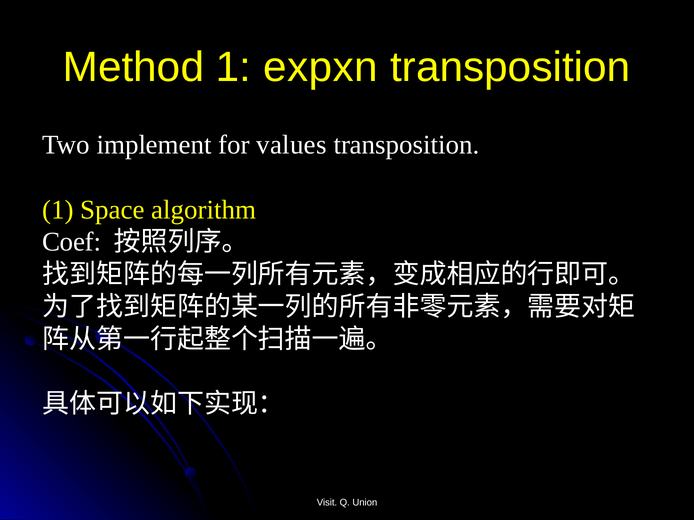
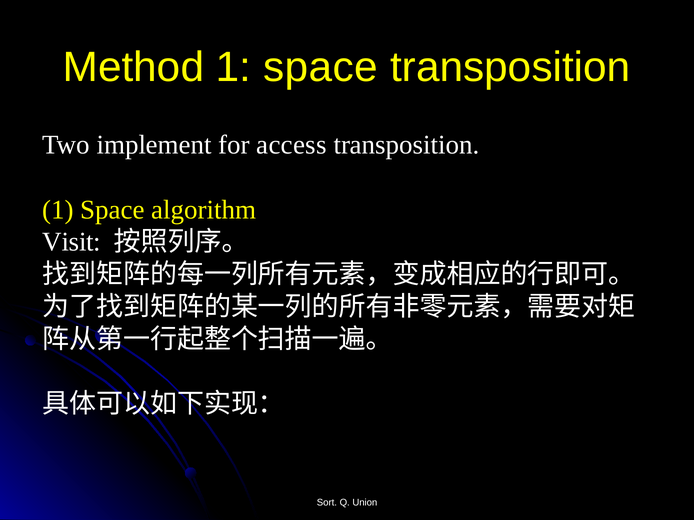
Method 1 expxn: expxn -> space
values: values -> access
Coef: Coef -> Visit
Visit: Visit -> Sort
